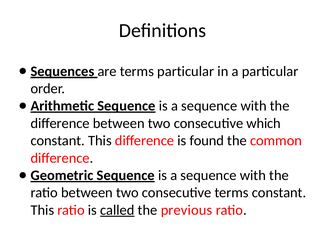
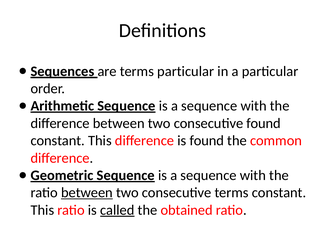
consecutive which: which -> found
between at (87, 193) underline: none -> present
previous: previous -> obtained
